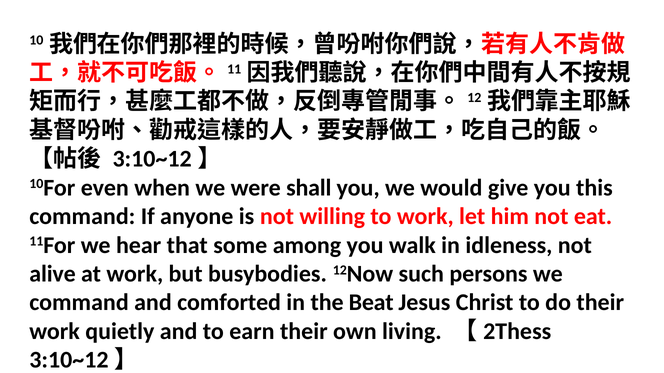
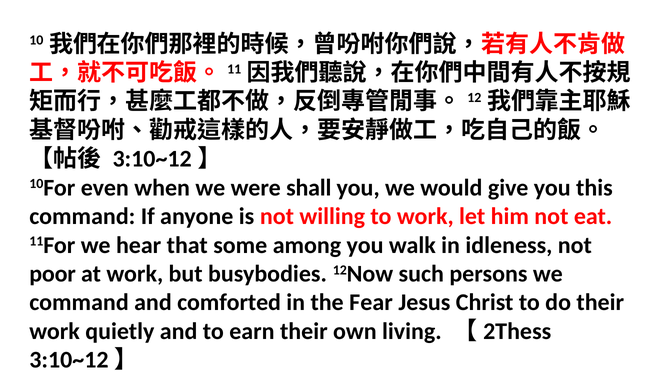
alive: alive -> poor
Beat: Beat -> Fear
